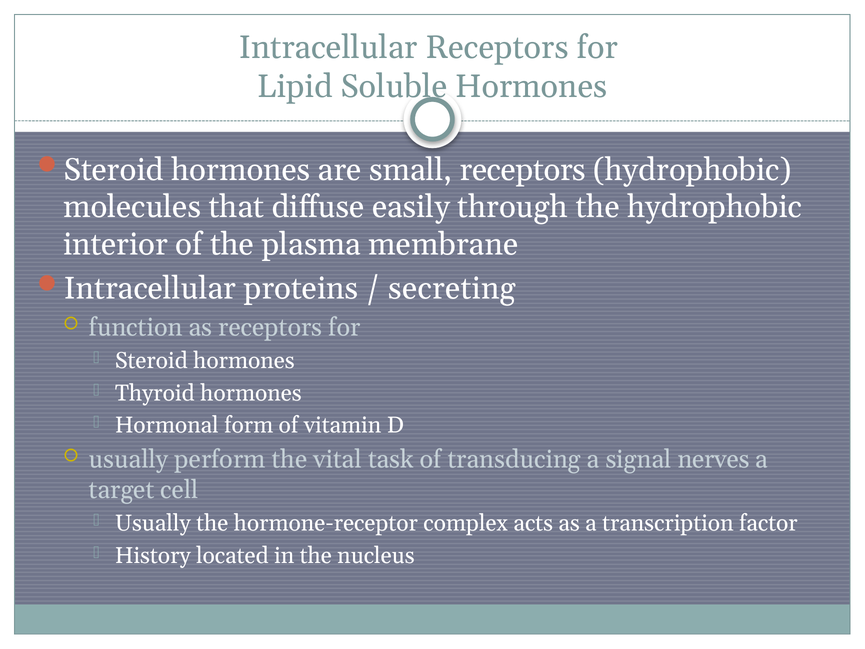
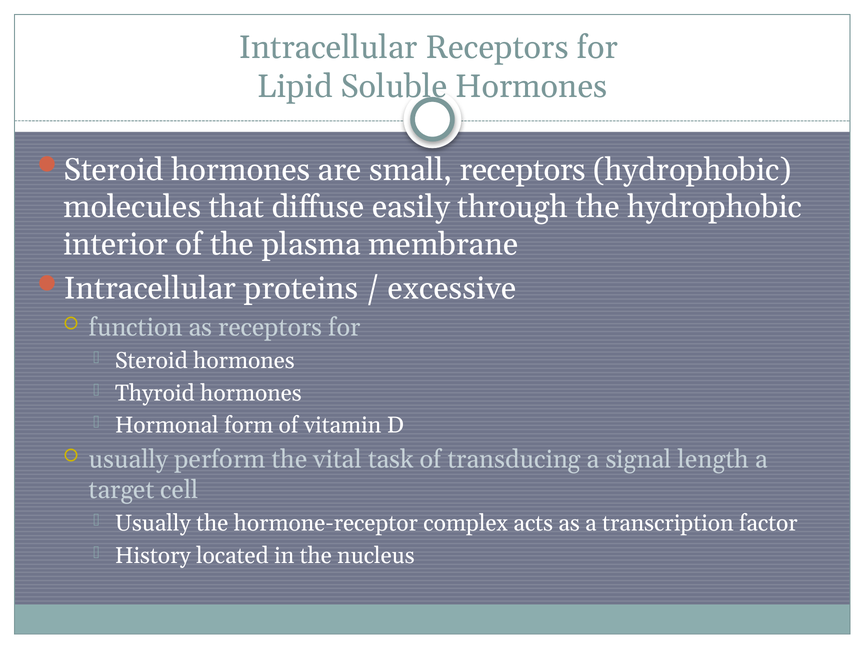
secreting: secreting -> excessive
nerves: nerves -> length
